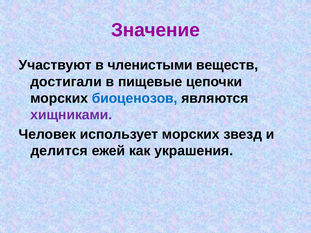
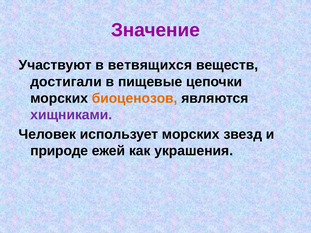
членистыми: членистыми -> ветвящихся
биоценозов colour: blue -> orange
делится: делится -> природе
